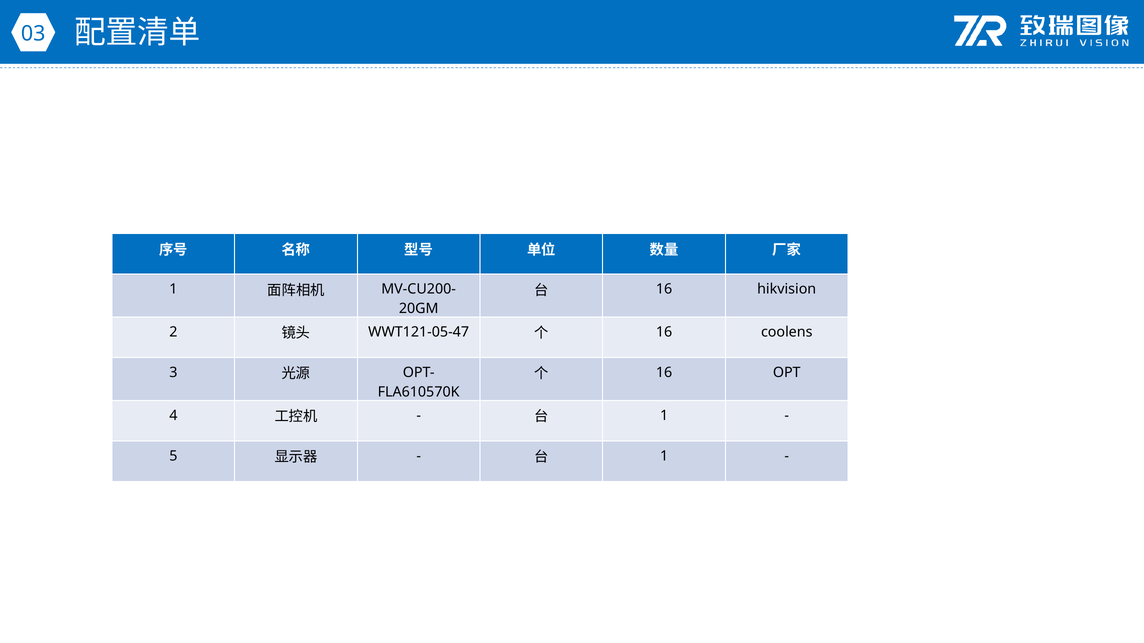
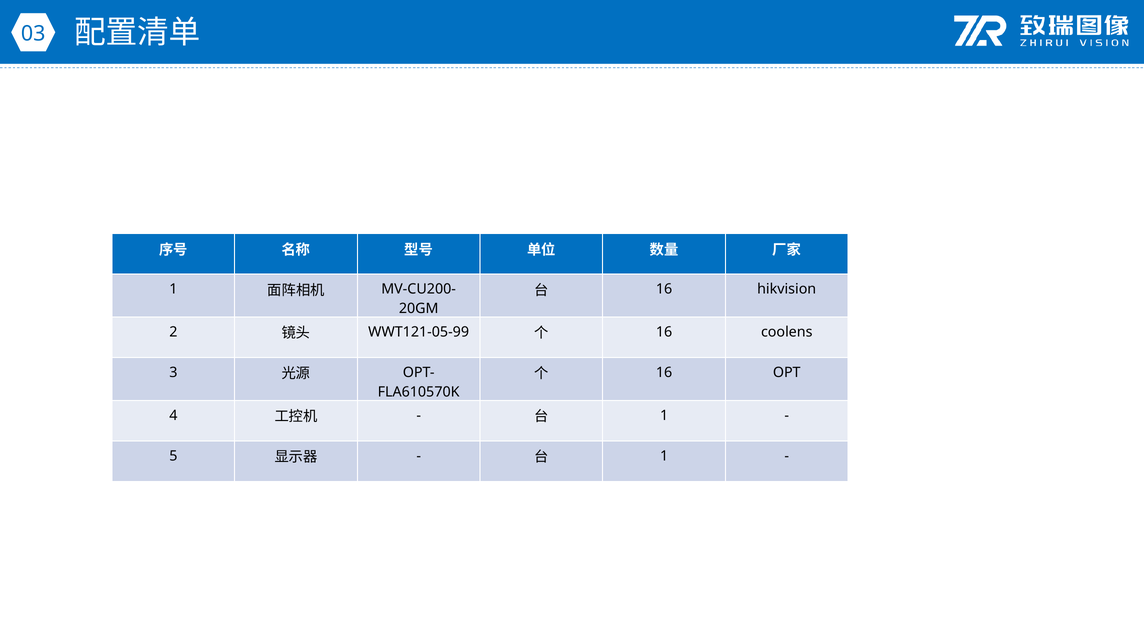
WWT121-05-47: WWT121-05-47 -> WWT121-05-99
